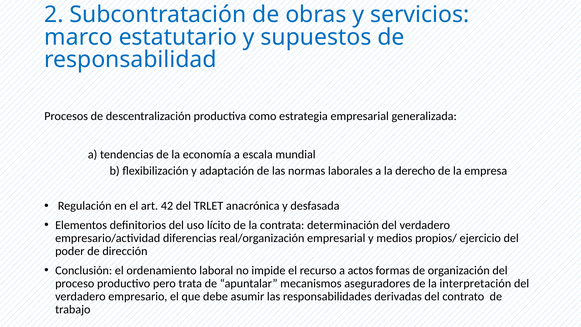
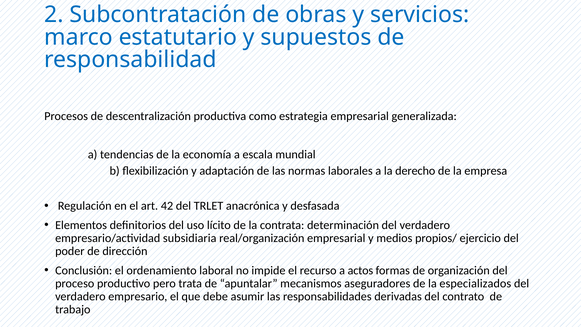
diferencias: diferencias -> subsidiaria
interpretación: interpretación -> especializados
